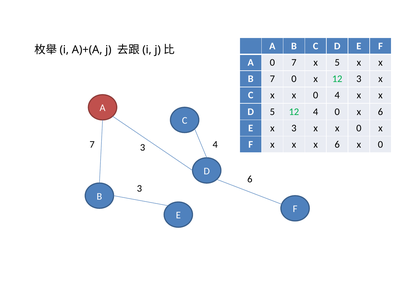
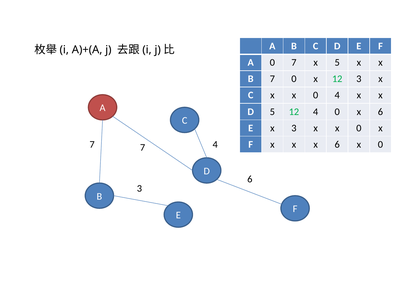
7 3: 3 -> 7
